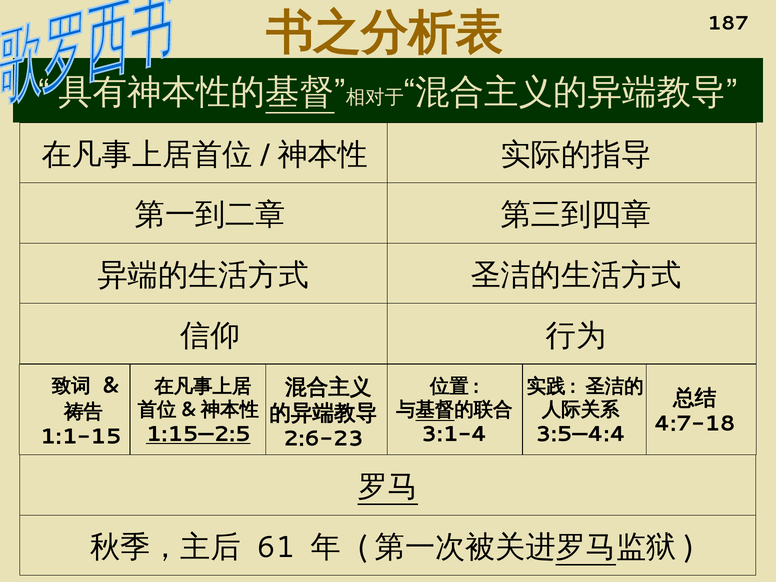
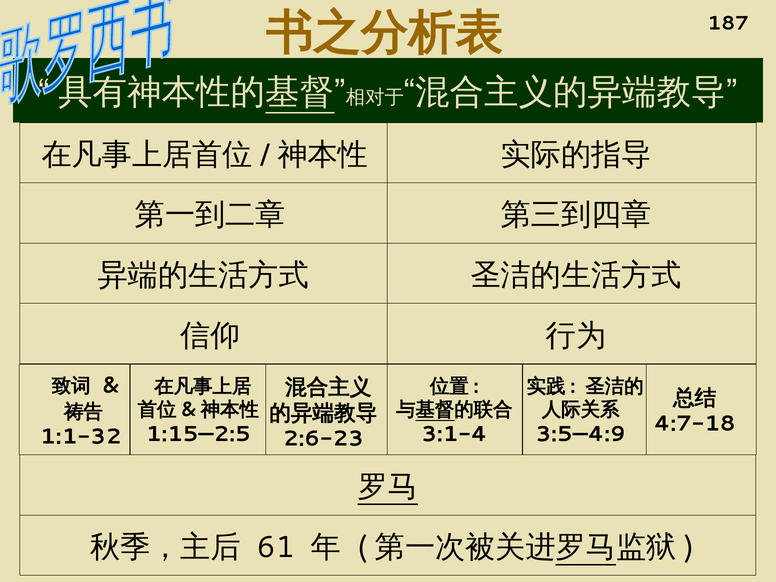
1:15—2:5 underline: present -> none
3:5—4:4: 3:5—4:4 -> 3:5—4:9
1:1-15: 1:1-15 -> 1:1-32
